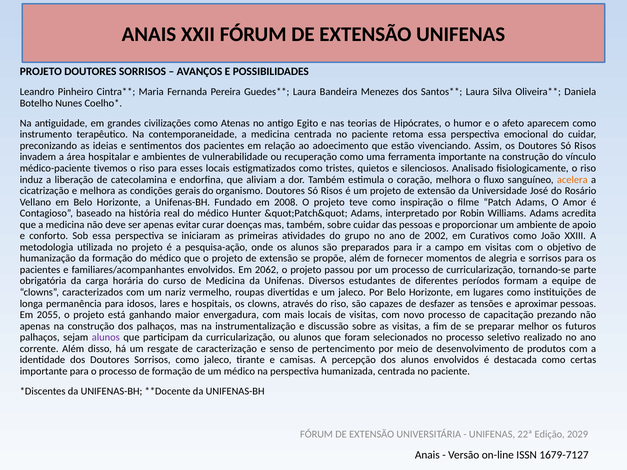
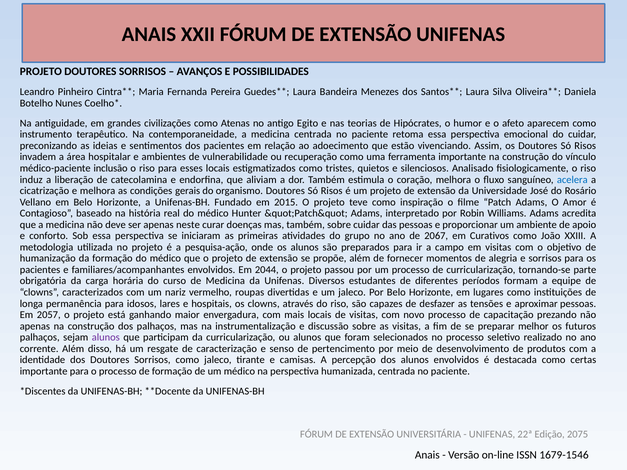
tivemos: tivemos -> inclusão
acelera colour: orange -> blue
2008: 2008 -> 2015
evitar: evitar -> neste
2002: 2002 -> 2067
2062: 2062 -> 2044
2055: 2055 -> 2057
2029: 2029 -> 2075
1679-7127: 1679-7127 -> 1679-1546
